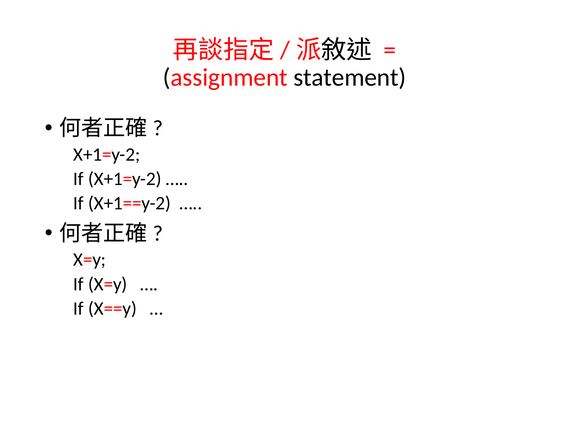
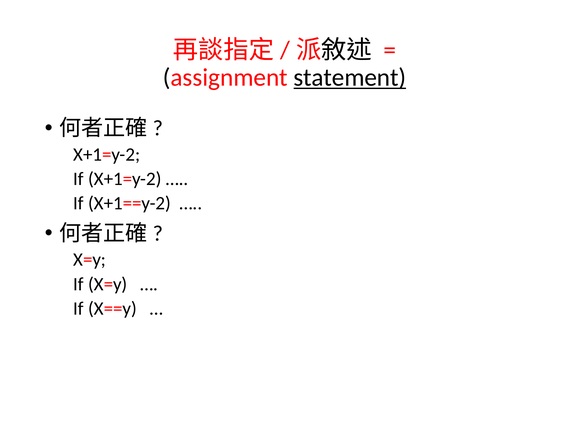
statement underline: none -> present
